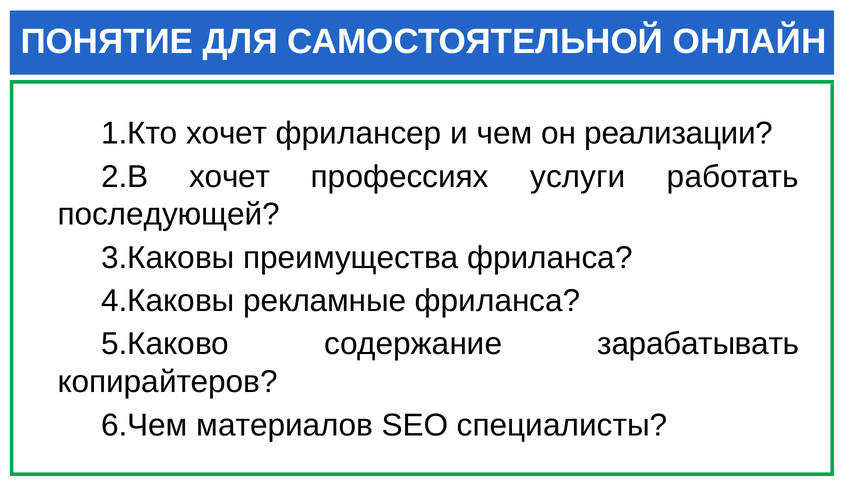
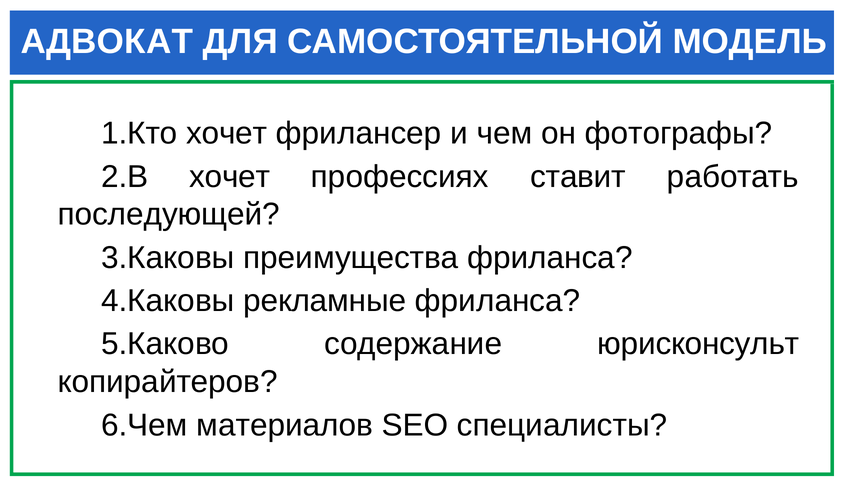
ПОНЯТИE: ПОНЯТИE -> АДВОКАТ
ОНЛАЙН: ОНЛАЙН -> МОДЕЛЬ
реализации: реализации -> фотографы
услуги: услуги -> ставит
зарабатывать: зарабатывать -> юрисконсульт
